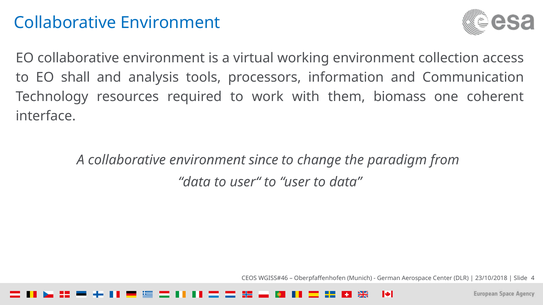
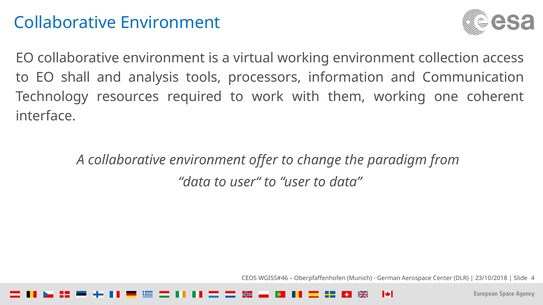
them biomass: biomass -> working
since: since -> offer
